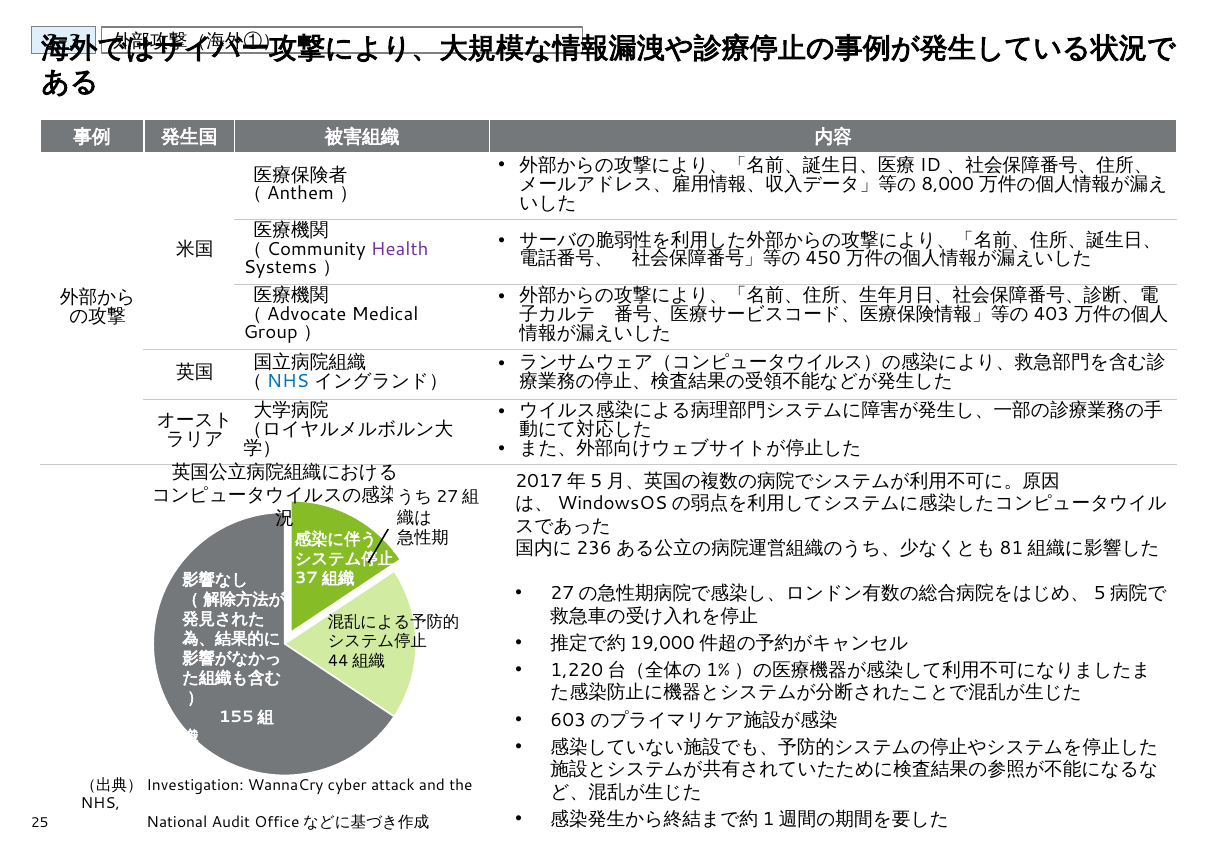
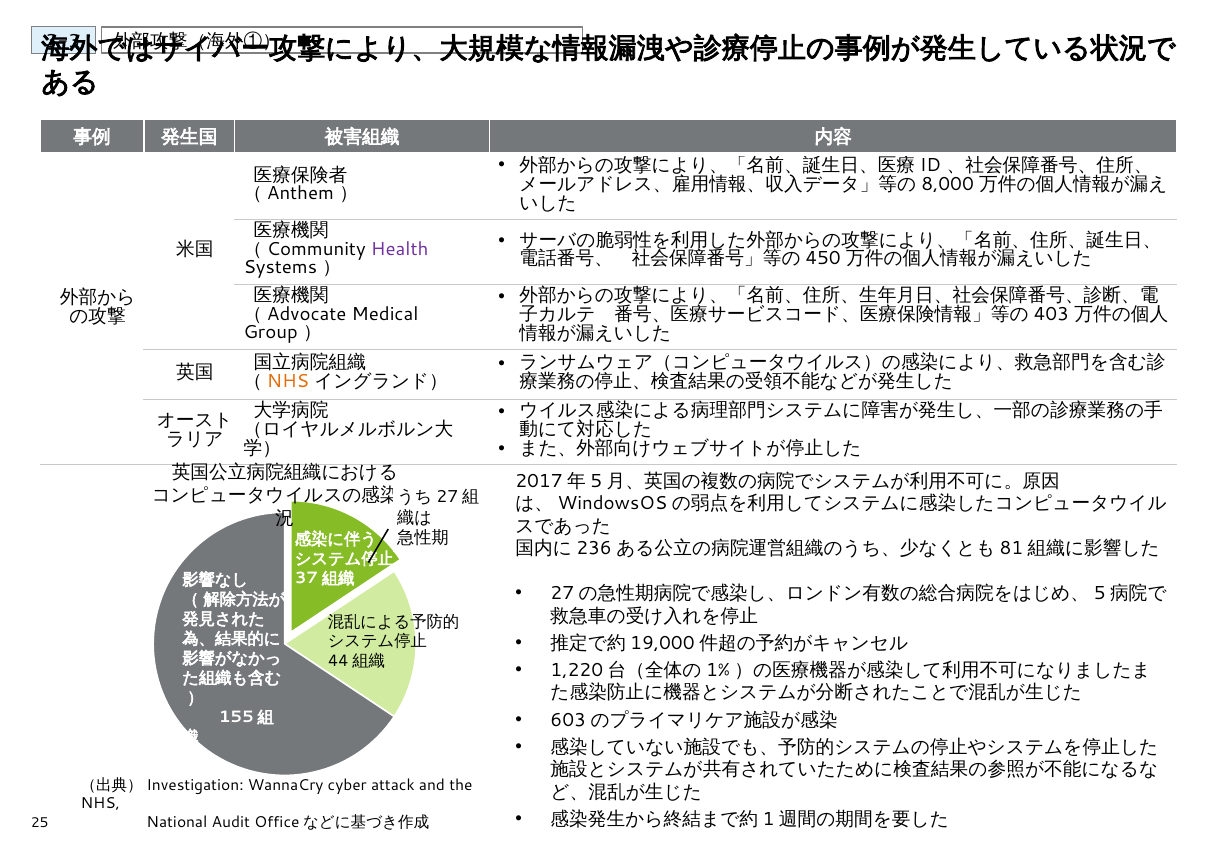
NHS at (288, 381) colour: blue -> orange
